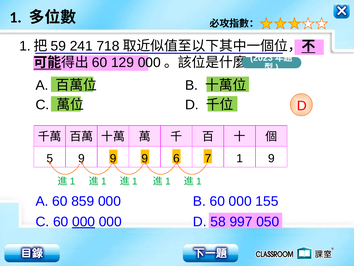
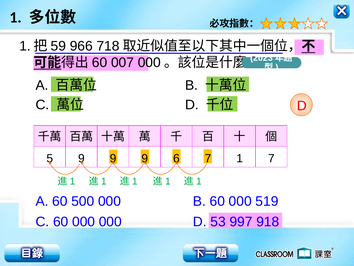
241: 241 -> 966
129: 129 -> 007
1 9: 9 -> 7
859: 859 -> 500
155: 155 -> 519
000 at (84, 221) underline: present -> none
58: 58 -> 53
050: 050 -> 918
